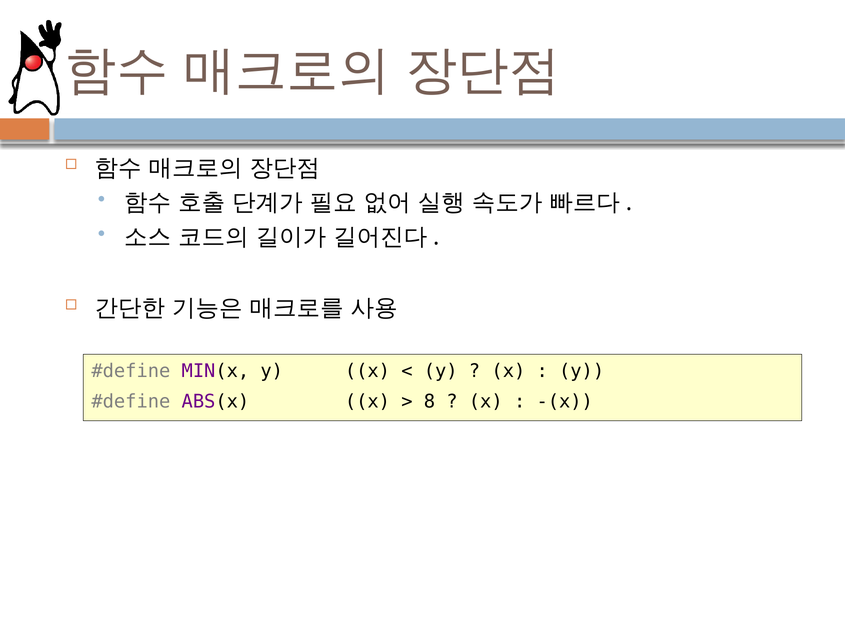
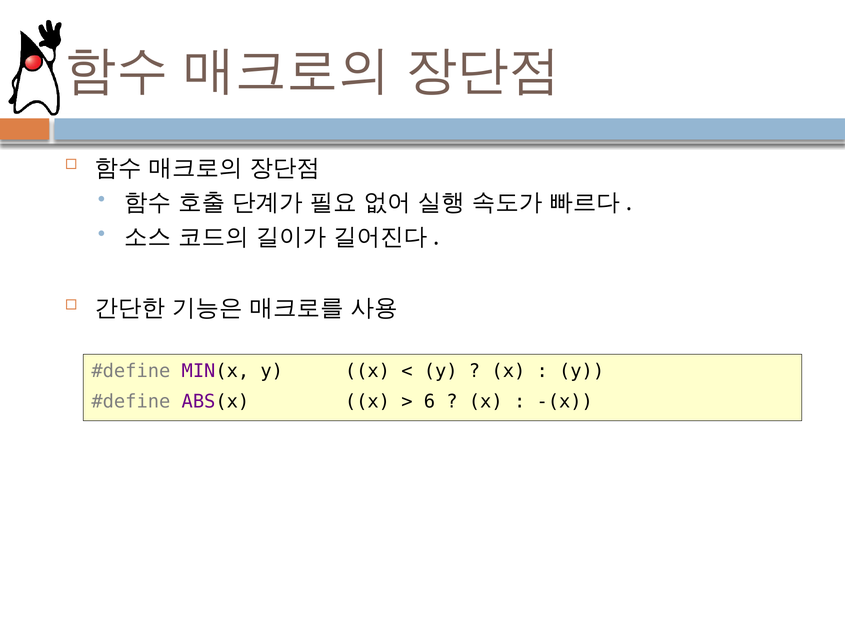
8: 8 -> 6
